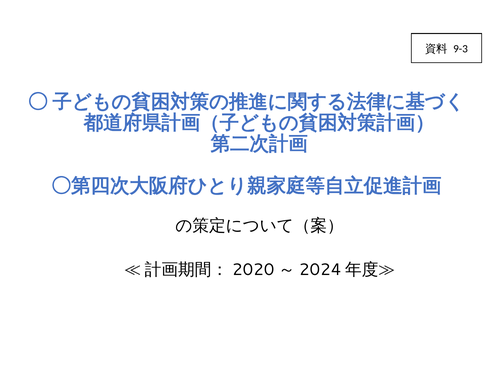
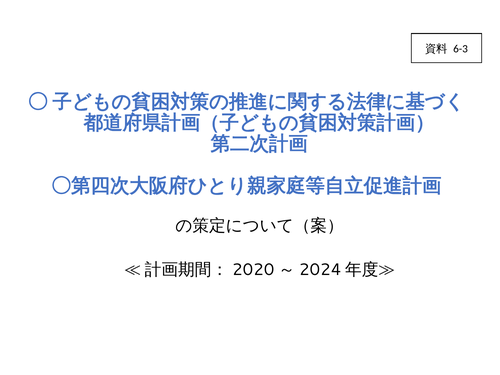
9-3: 9-3 -> 6-3
